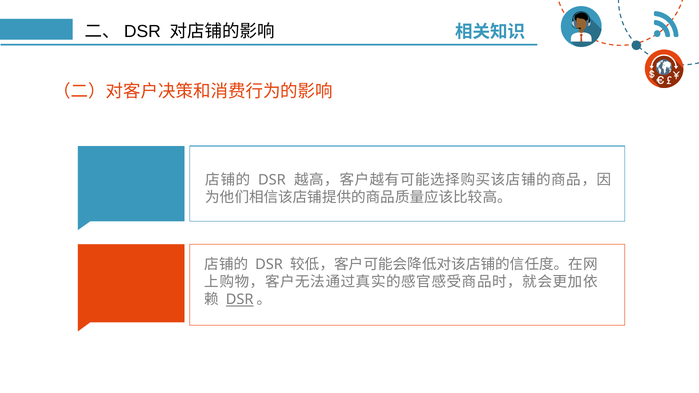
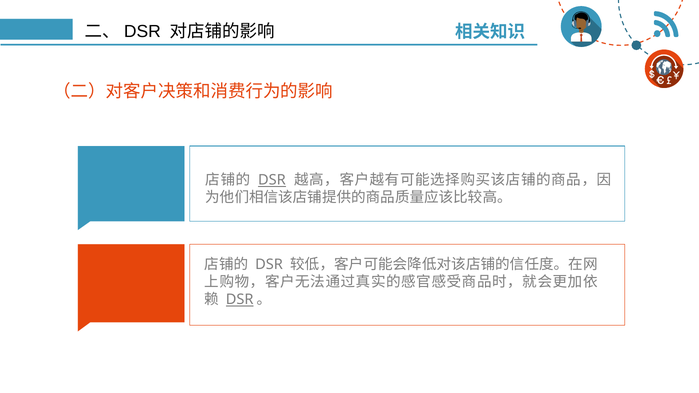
DSR at (272, 180) underline: none -> present
